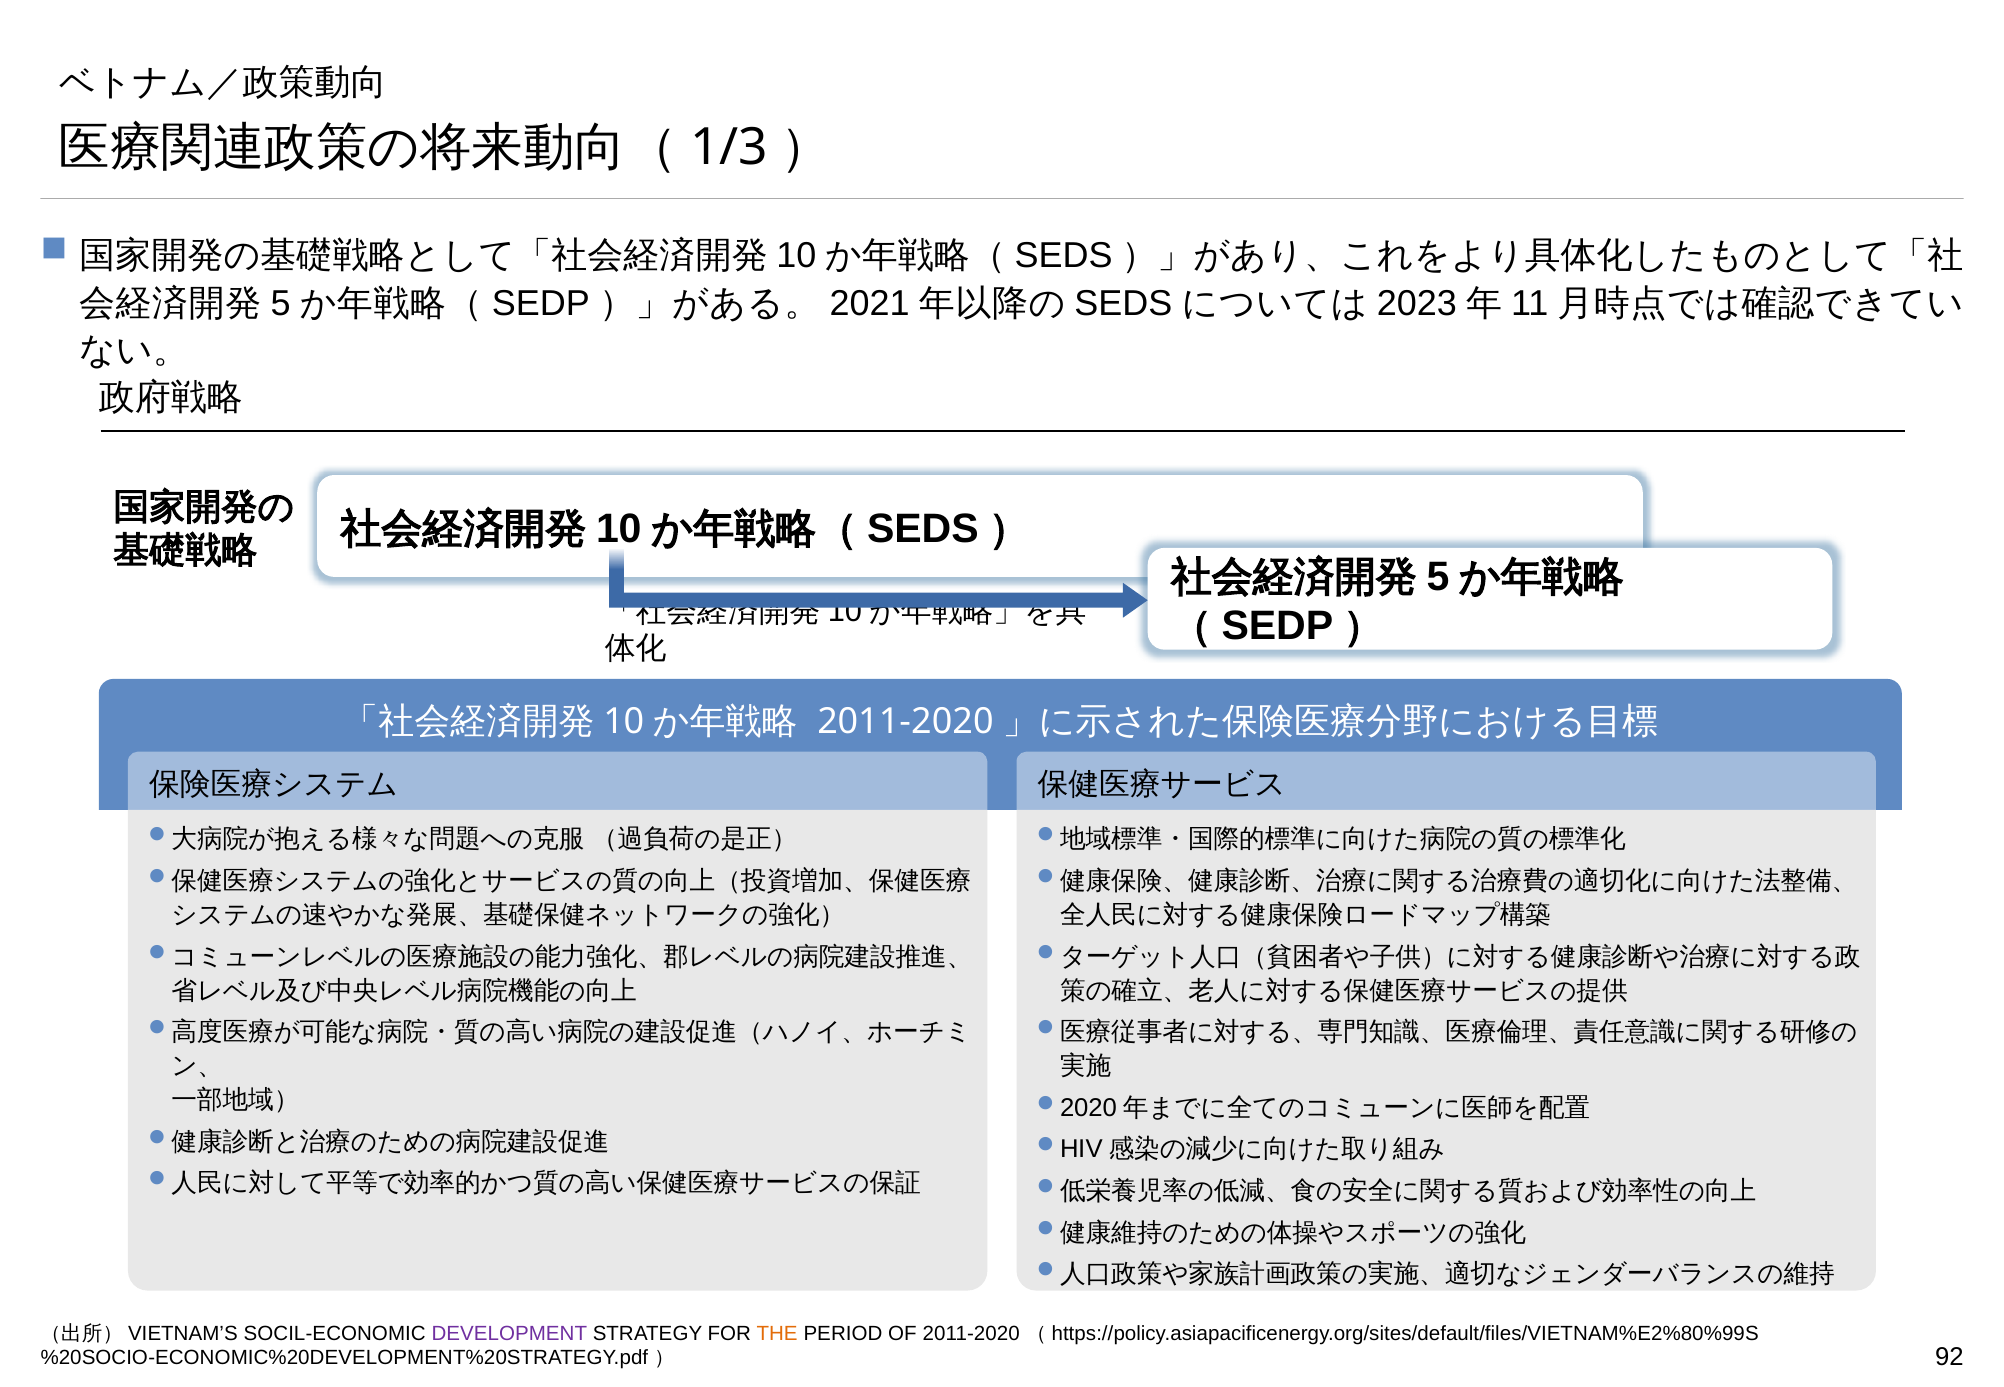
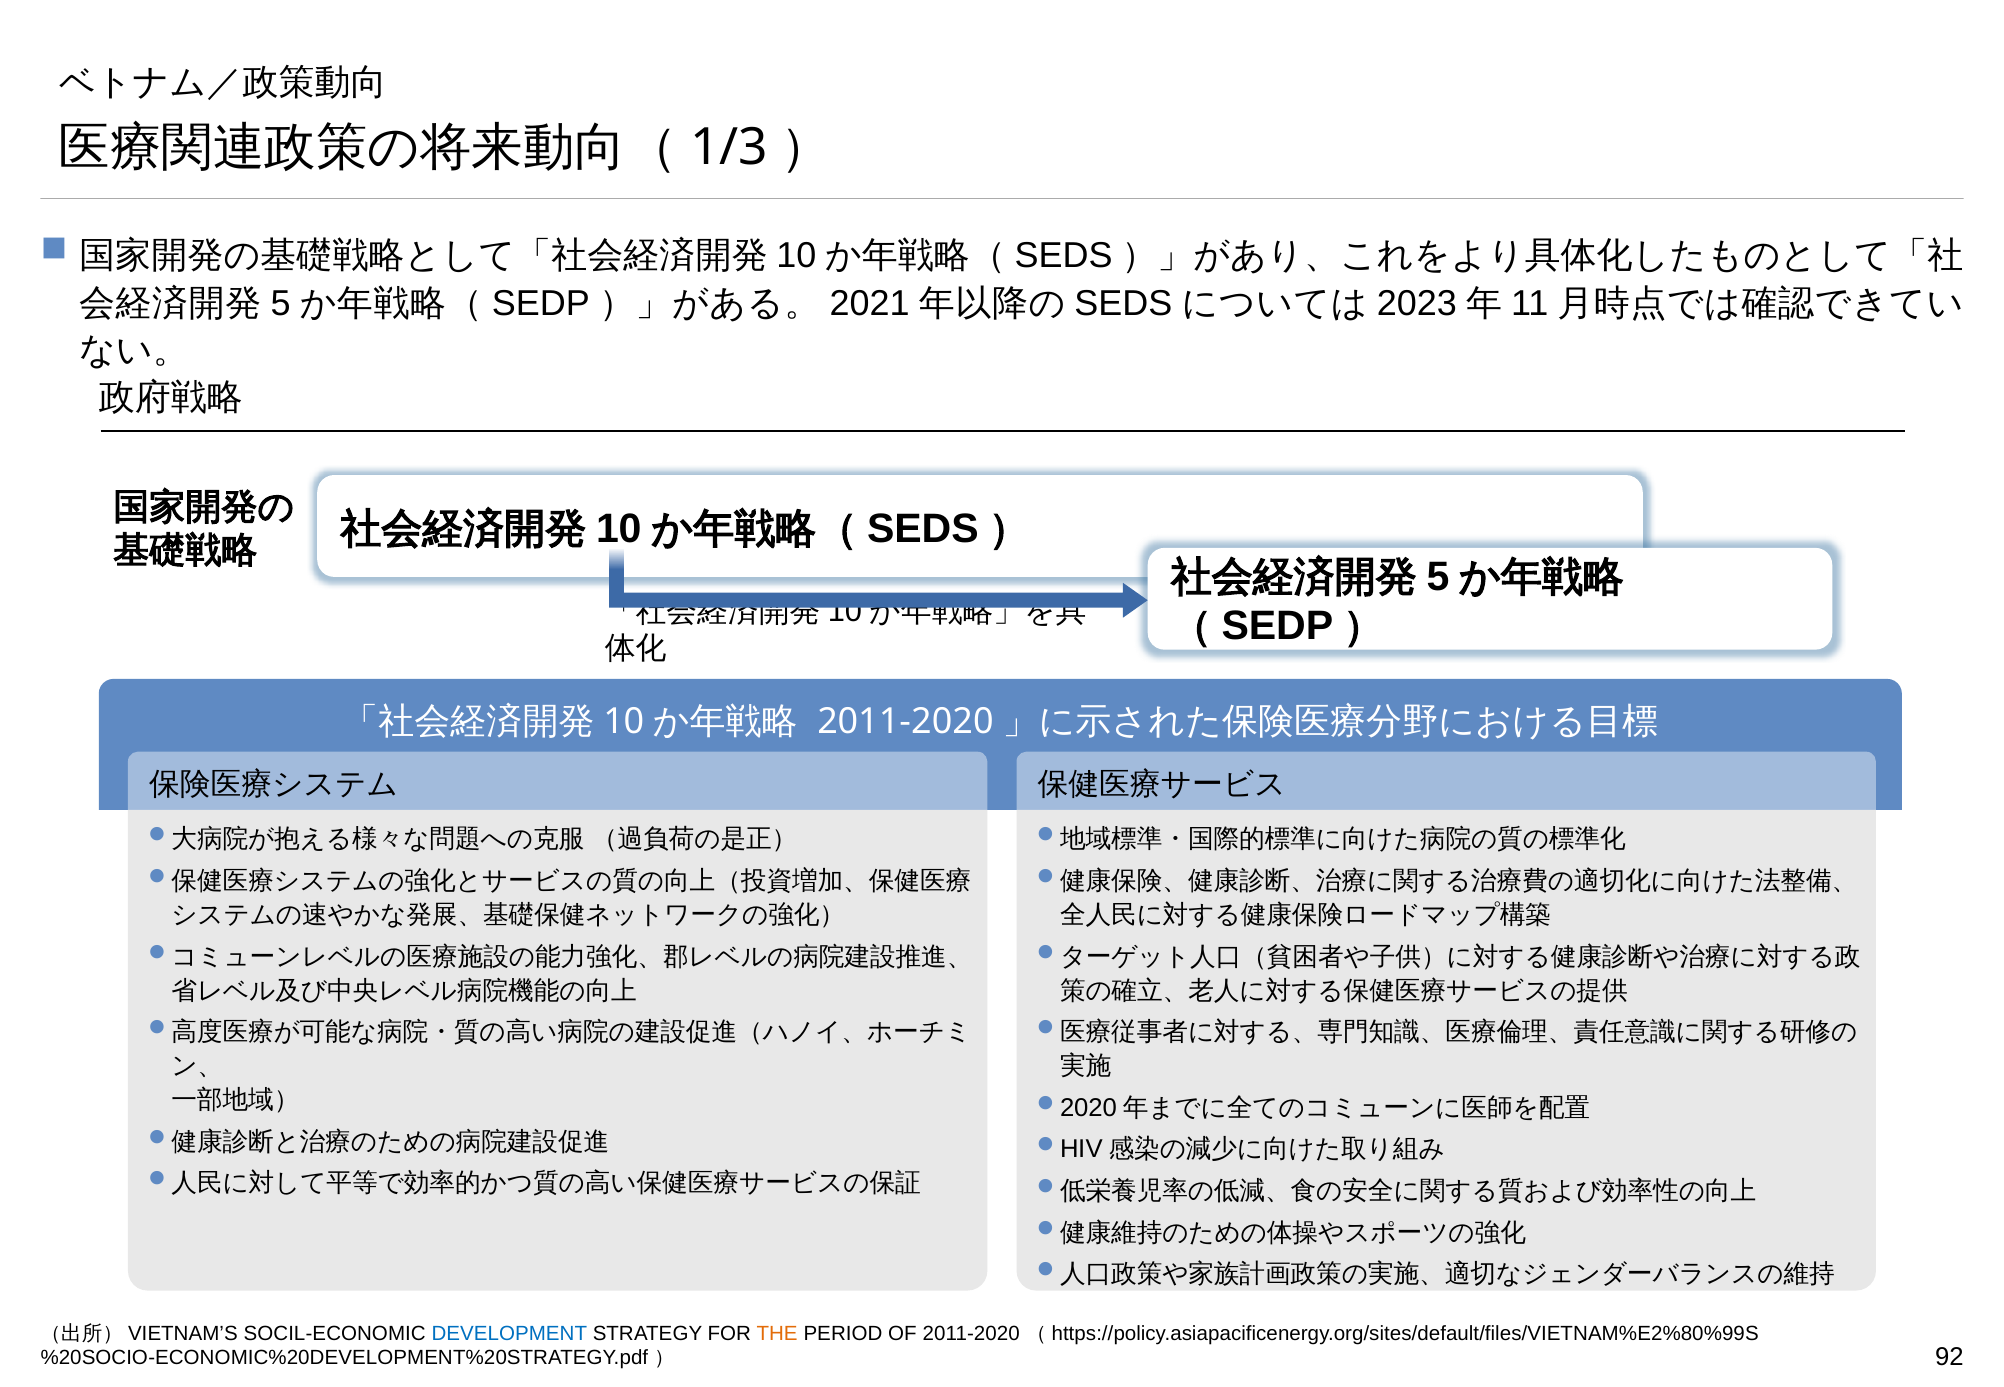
DEVELOPMENT colour: purple -> blue
